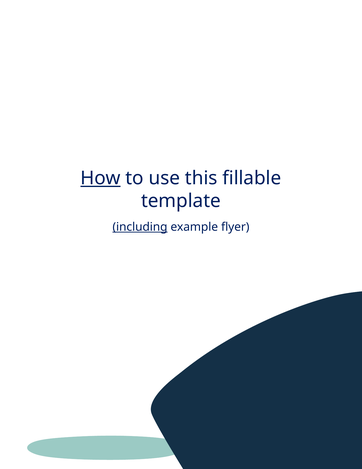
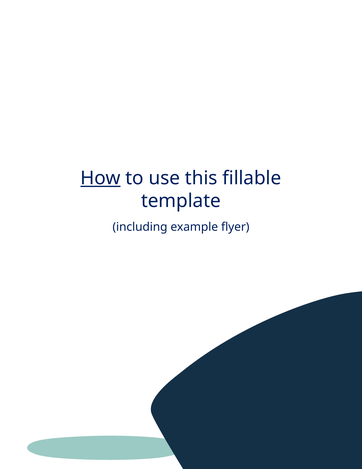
including underline: present -> none
